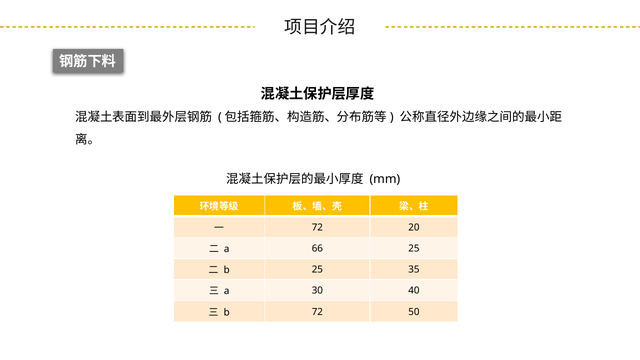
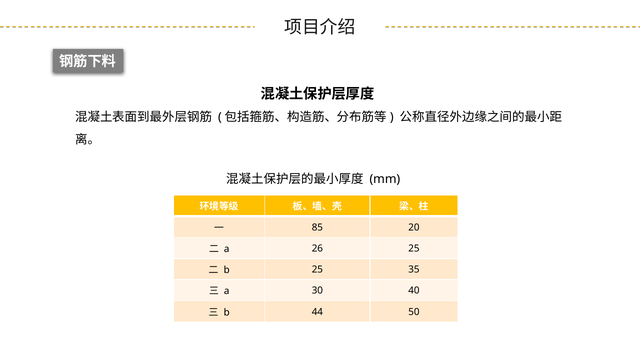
72 at (317, 227): 72 -> 85
66: 66 -> 26
b 72: 72 -> 44
